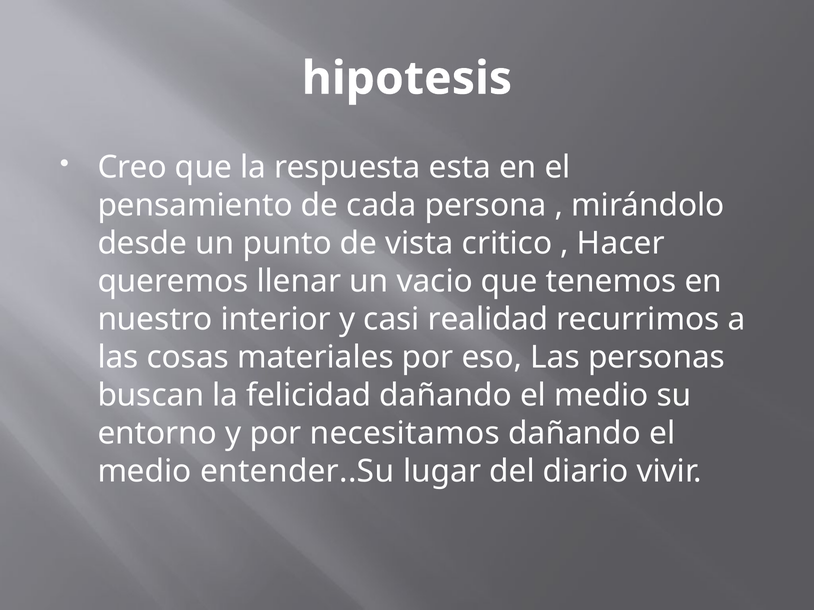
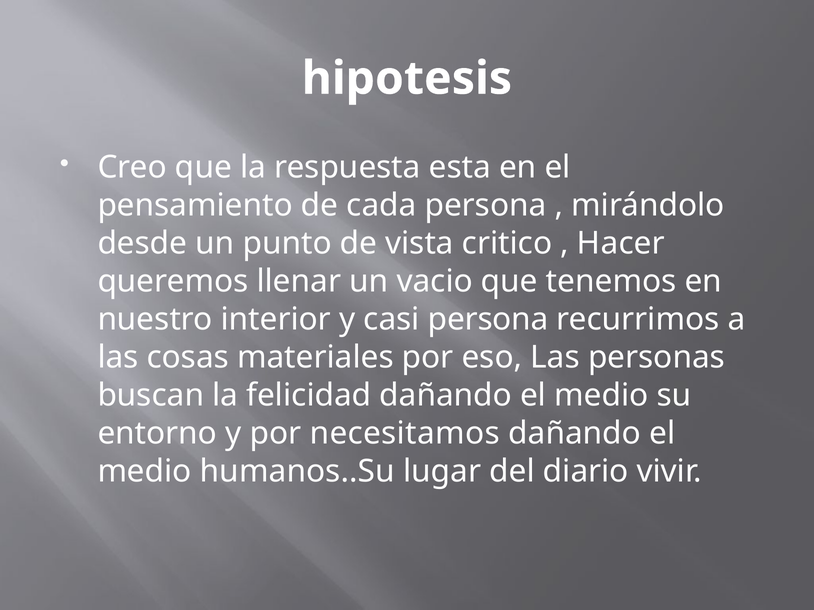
casi realidad: realidad -> persona
entender..Su: entender..Su -> humanos..Su
